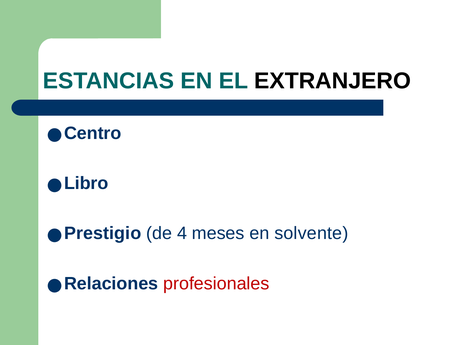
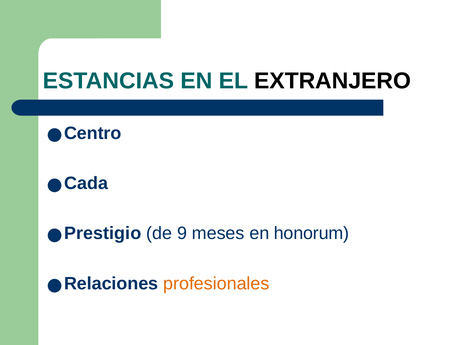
Libro: Libro -> Cada
4: 4 -> 9
solvente: solvente -> honorum
profesionales colour: red -> orange
